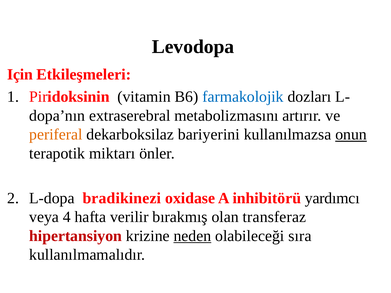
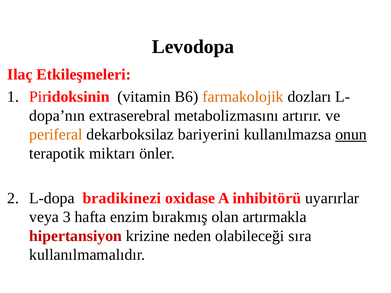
Için: Için -> Ilaç
farmakolojik colour: blue -> orange
yardımcı: yardımcı -> uyarırlar
4: 4 -> 3
verilir: verilir -> enzim
transferaz: transferaz -> artırmakla
neden underline: present -> none
